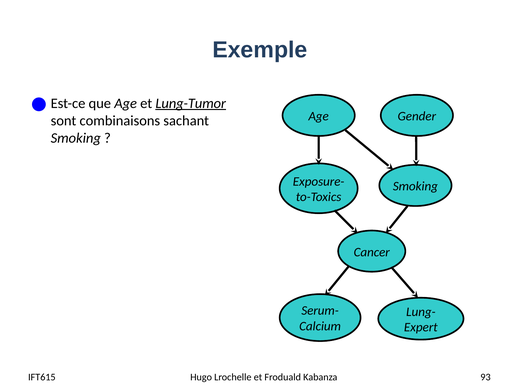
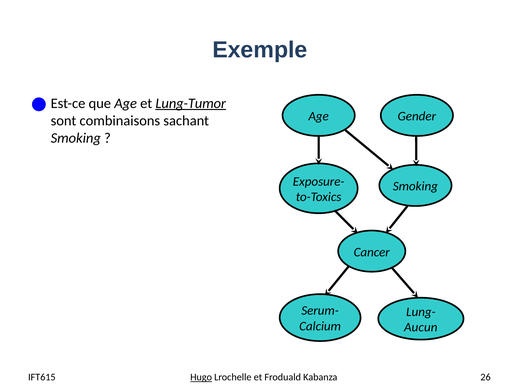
Expert: Expert -> Aucun
Hugo underline: none -> present
93: 93 -> 26
